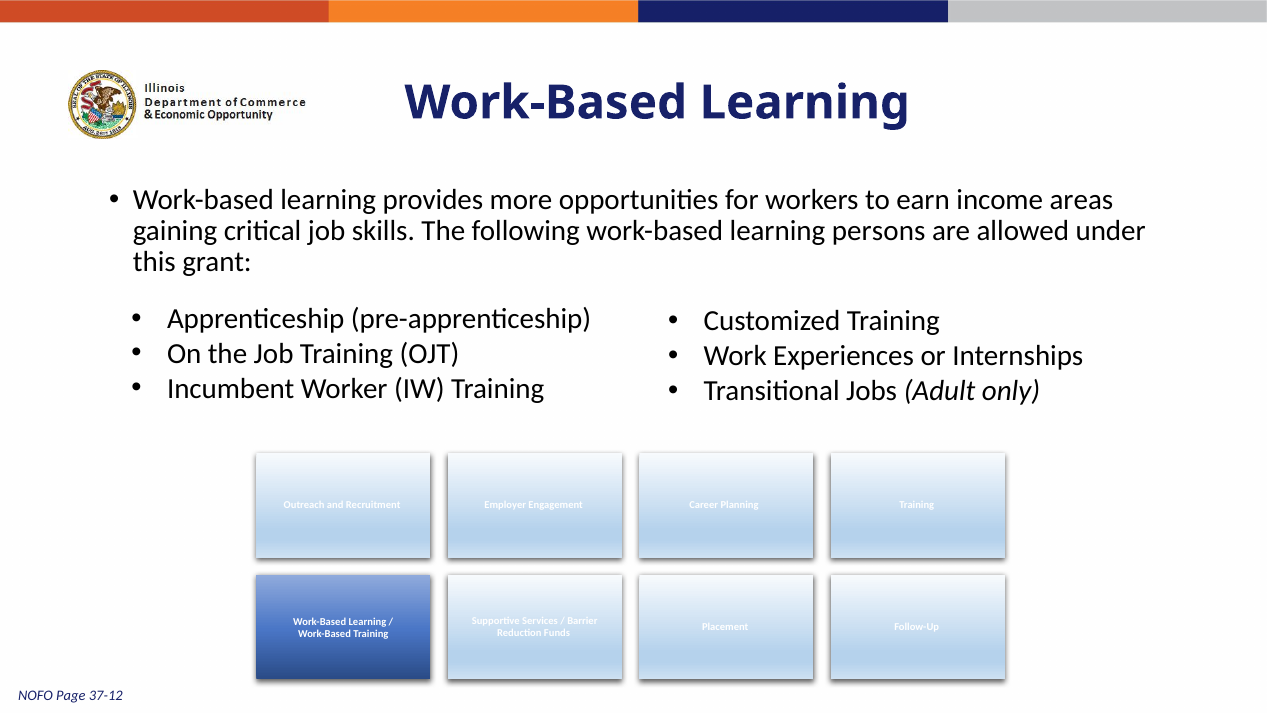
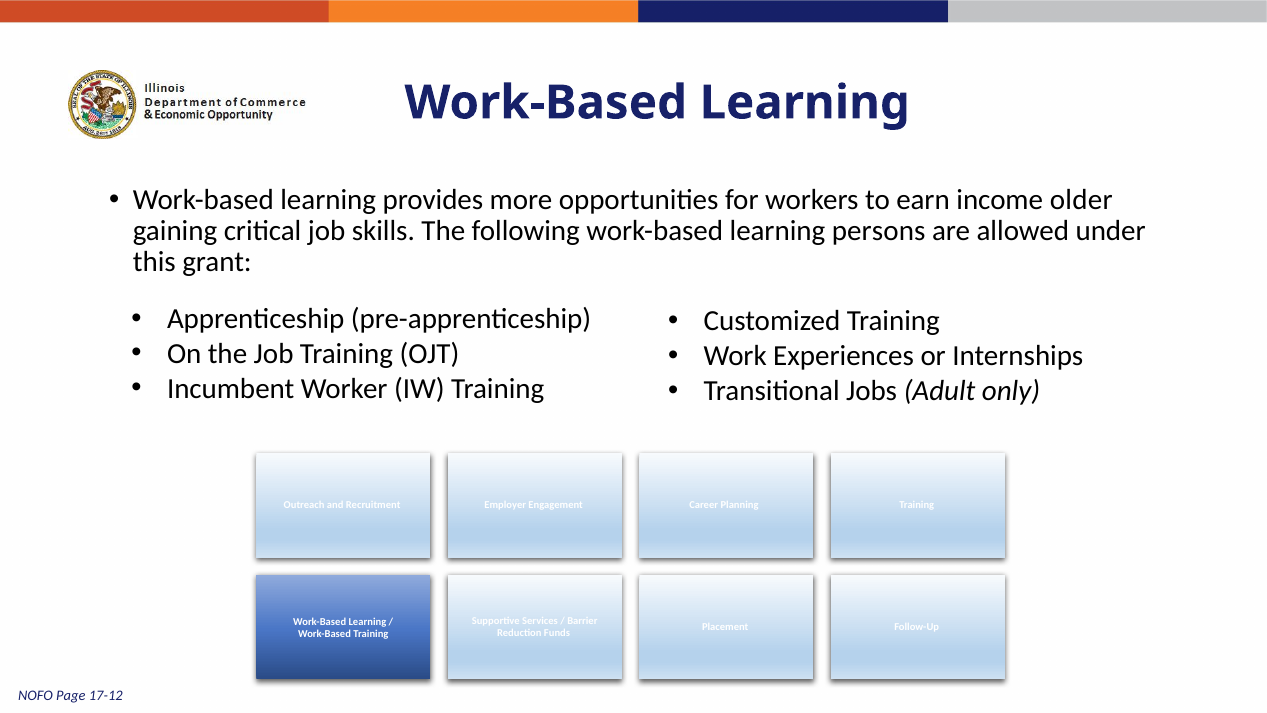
areas: areas -> older
37-12: 37-12 -> 17-12
